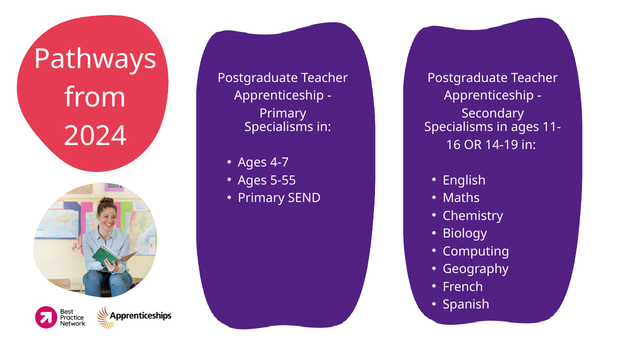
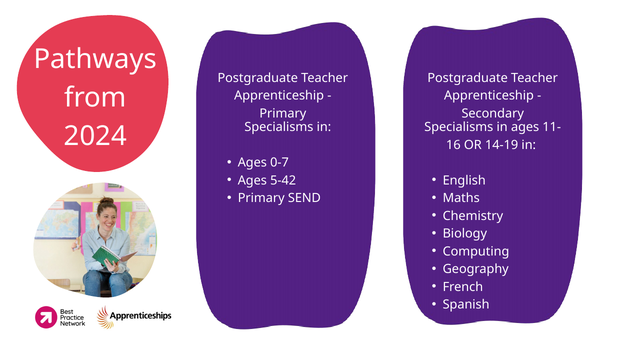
4-7: 4-7 -> 0-7
5-55: 5-55 -> 5-42
